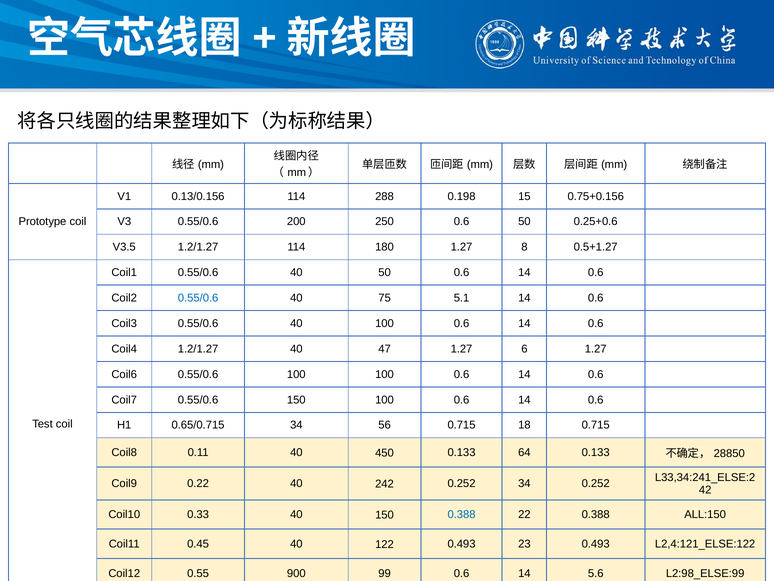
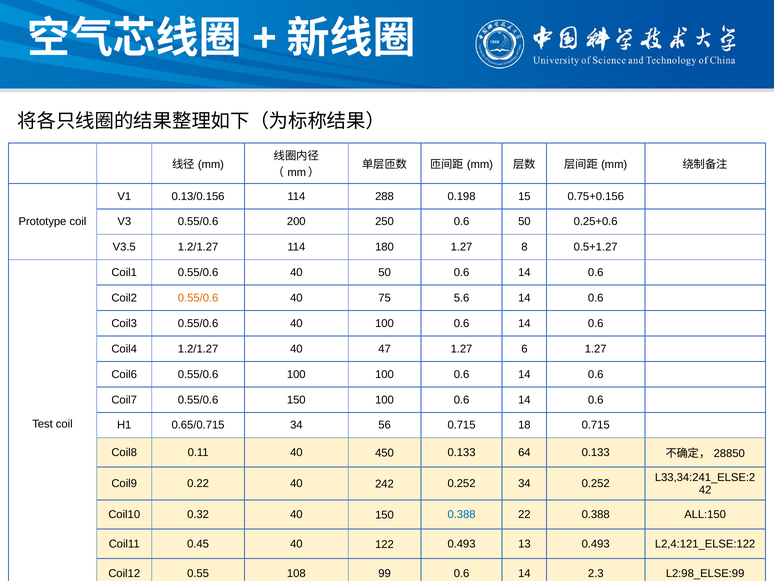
0.55/0.6 at (198, 298) colour: blue -> orange
5.1: 5.1 -> 5.6
0.33: 0.33 -> 0.32
23: 23 -> 13
900: 900 -> 108
5.6: 5.6 -> 2.3
